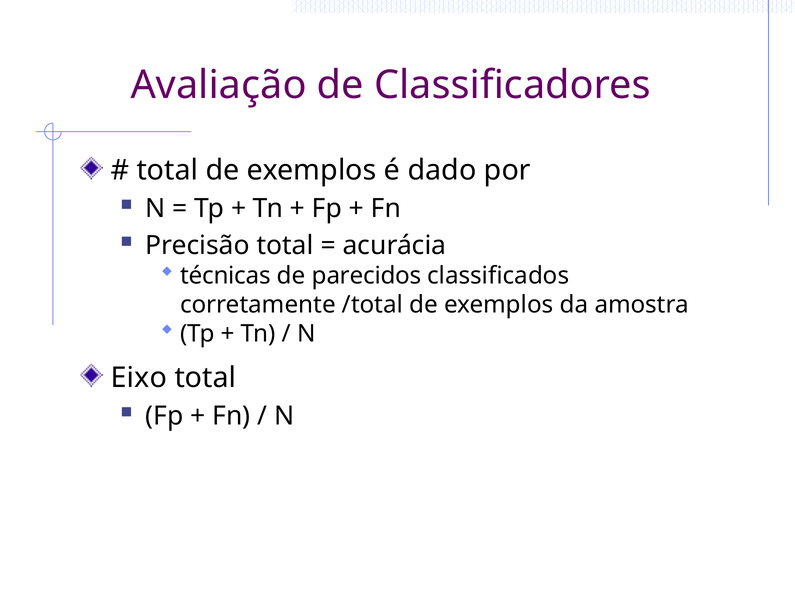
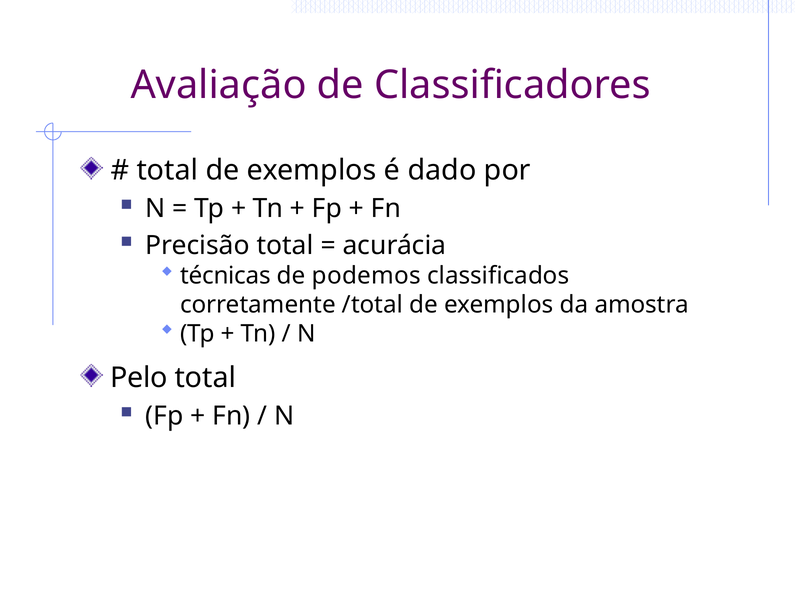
parecidos: parecidos -> podemos
Eixo: Eixo -> Pelo
